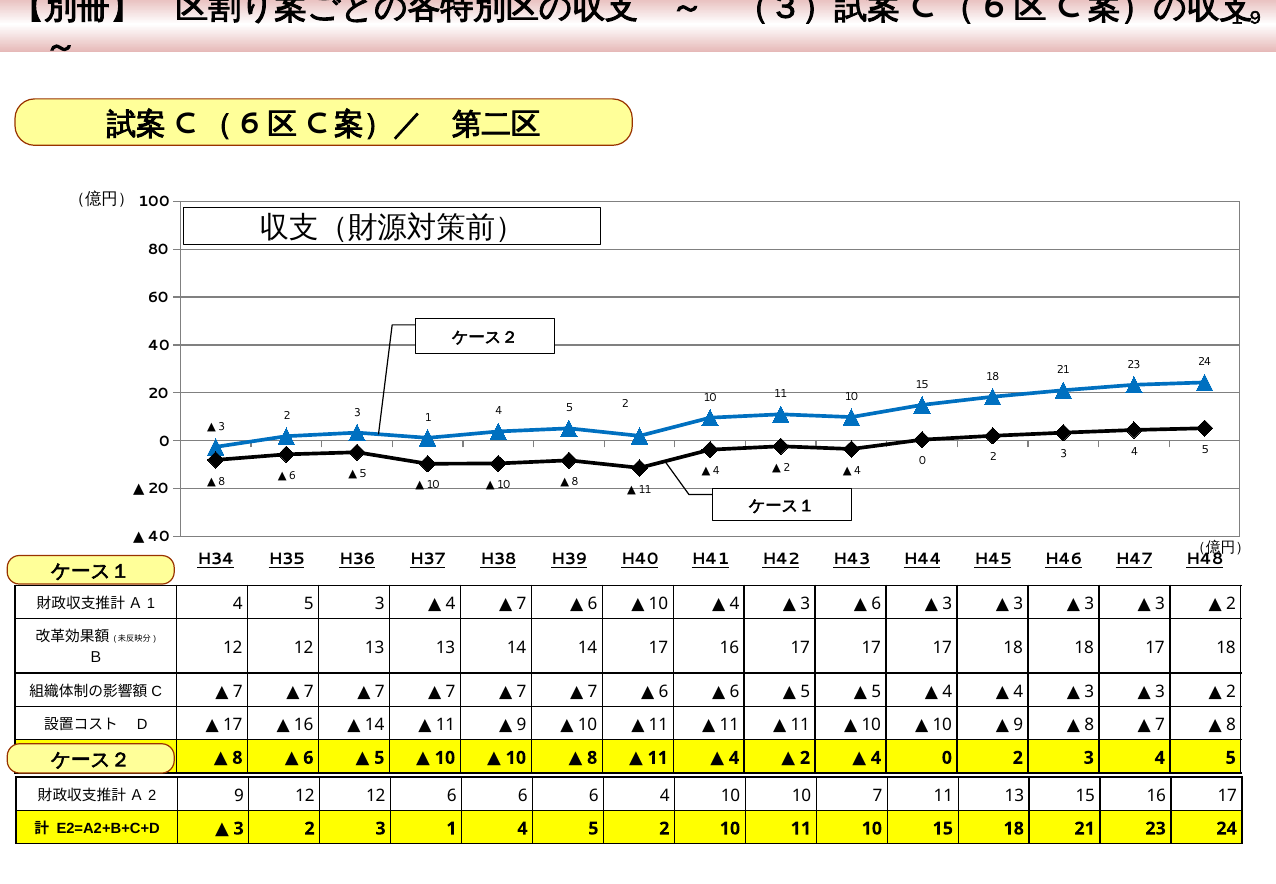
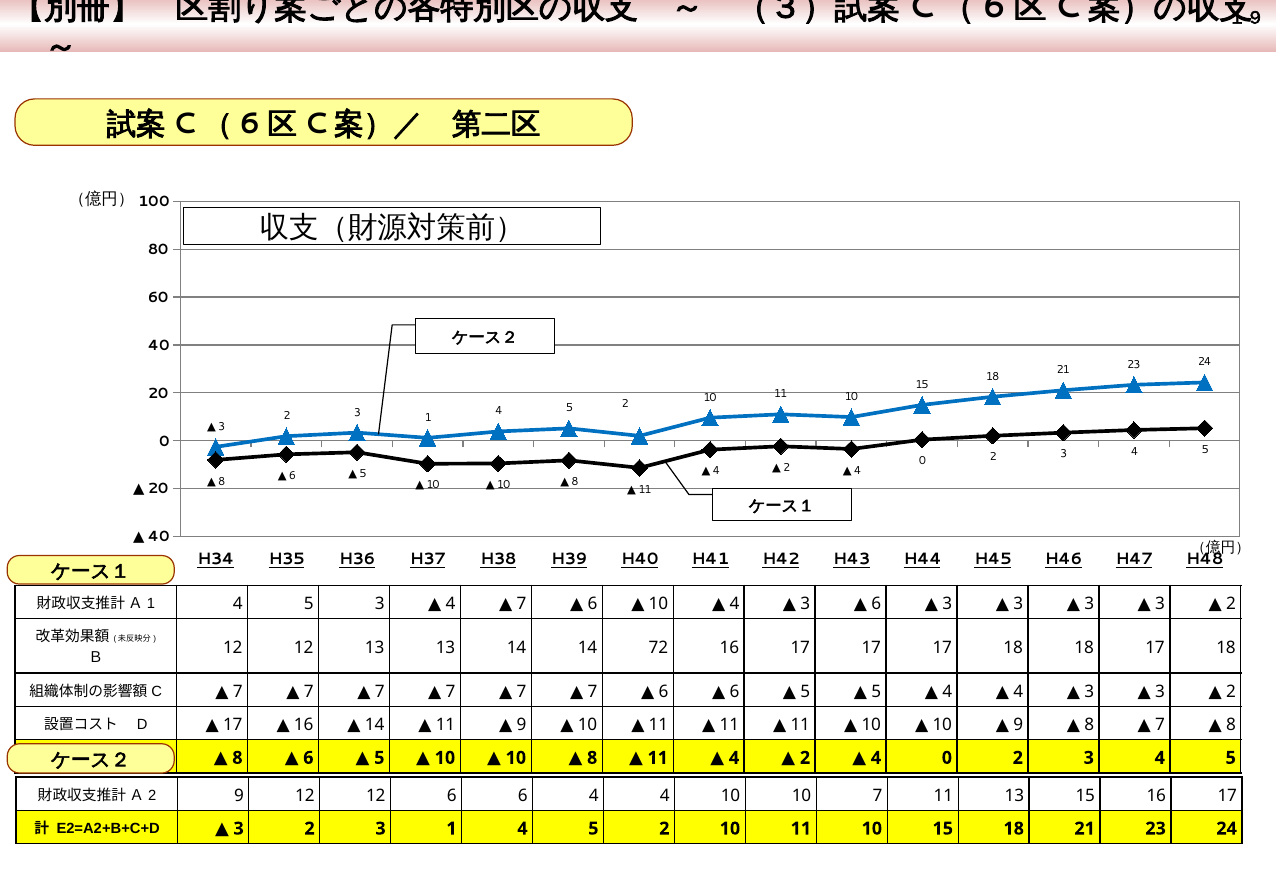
14 17: 17 -> 72
6 6 6: 6 -> 4
